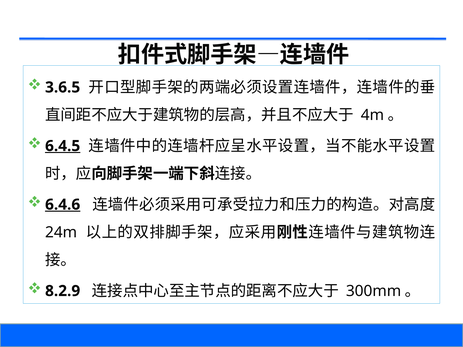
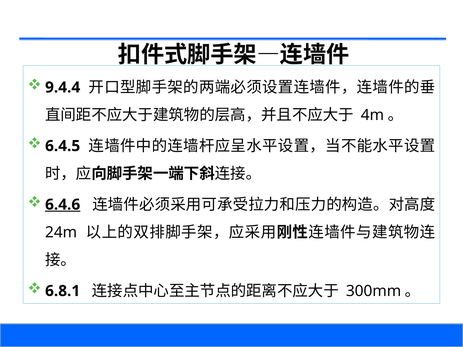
3.6.5: 3.6.5 -> 9.4.4
6.4.5 underline: present -> none
8.2.9: 8.2.9 -> 6.8.1
